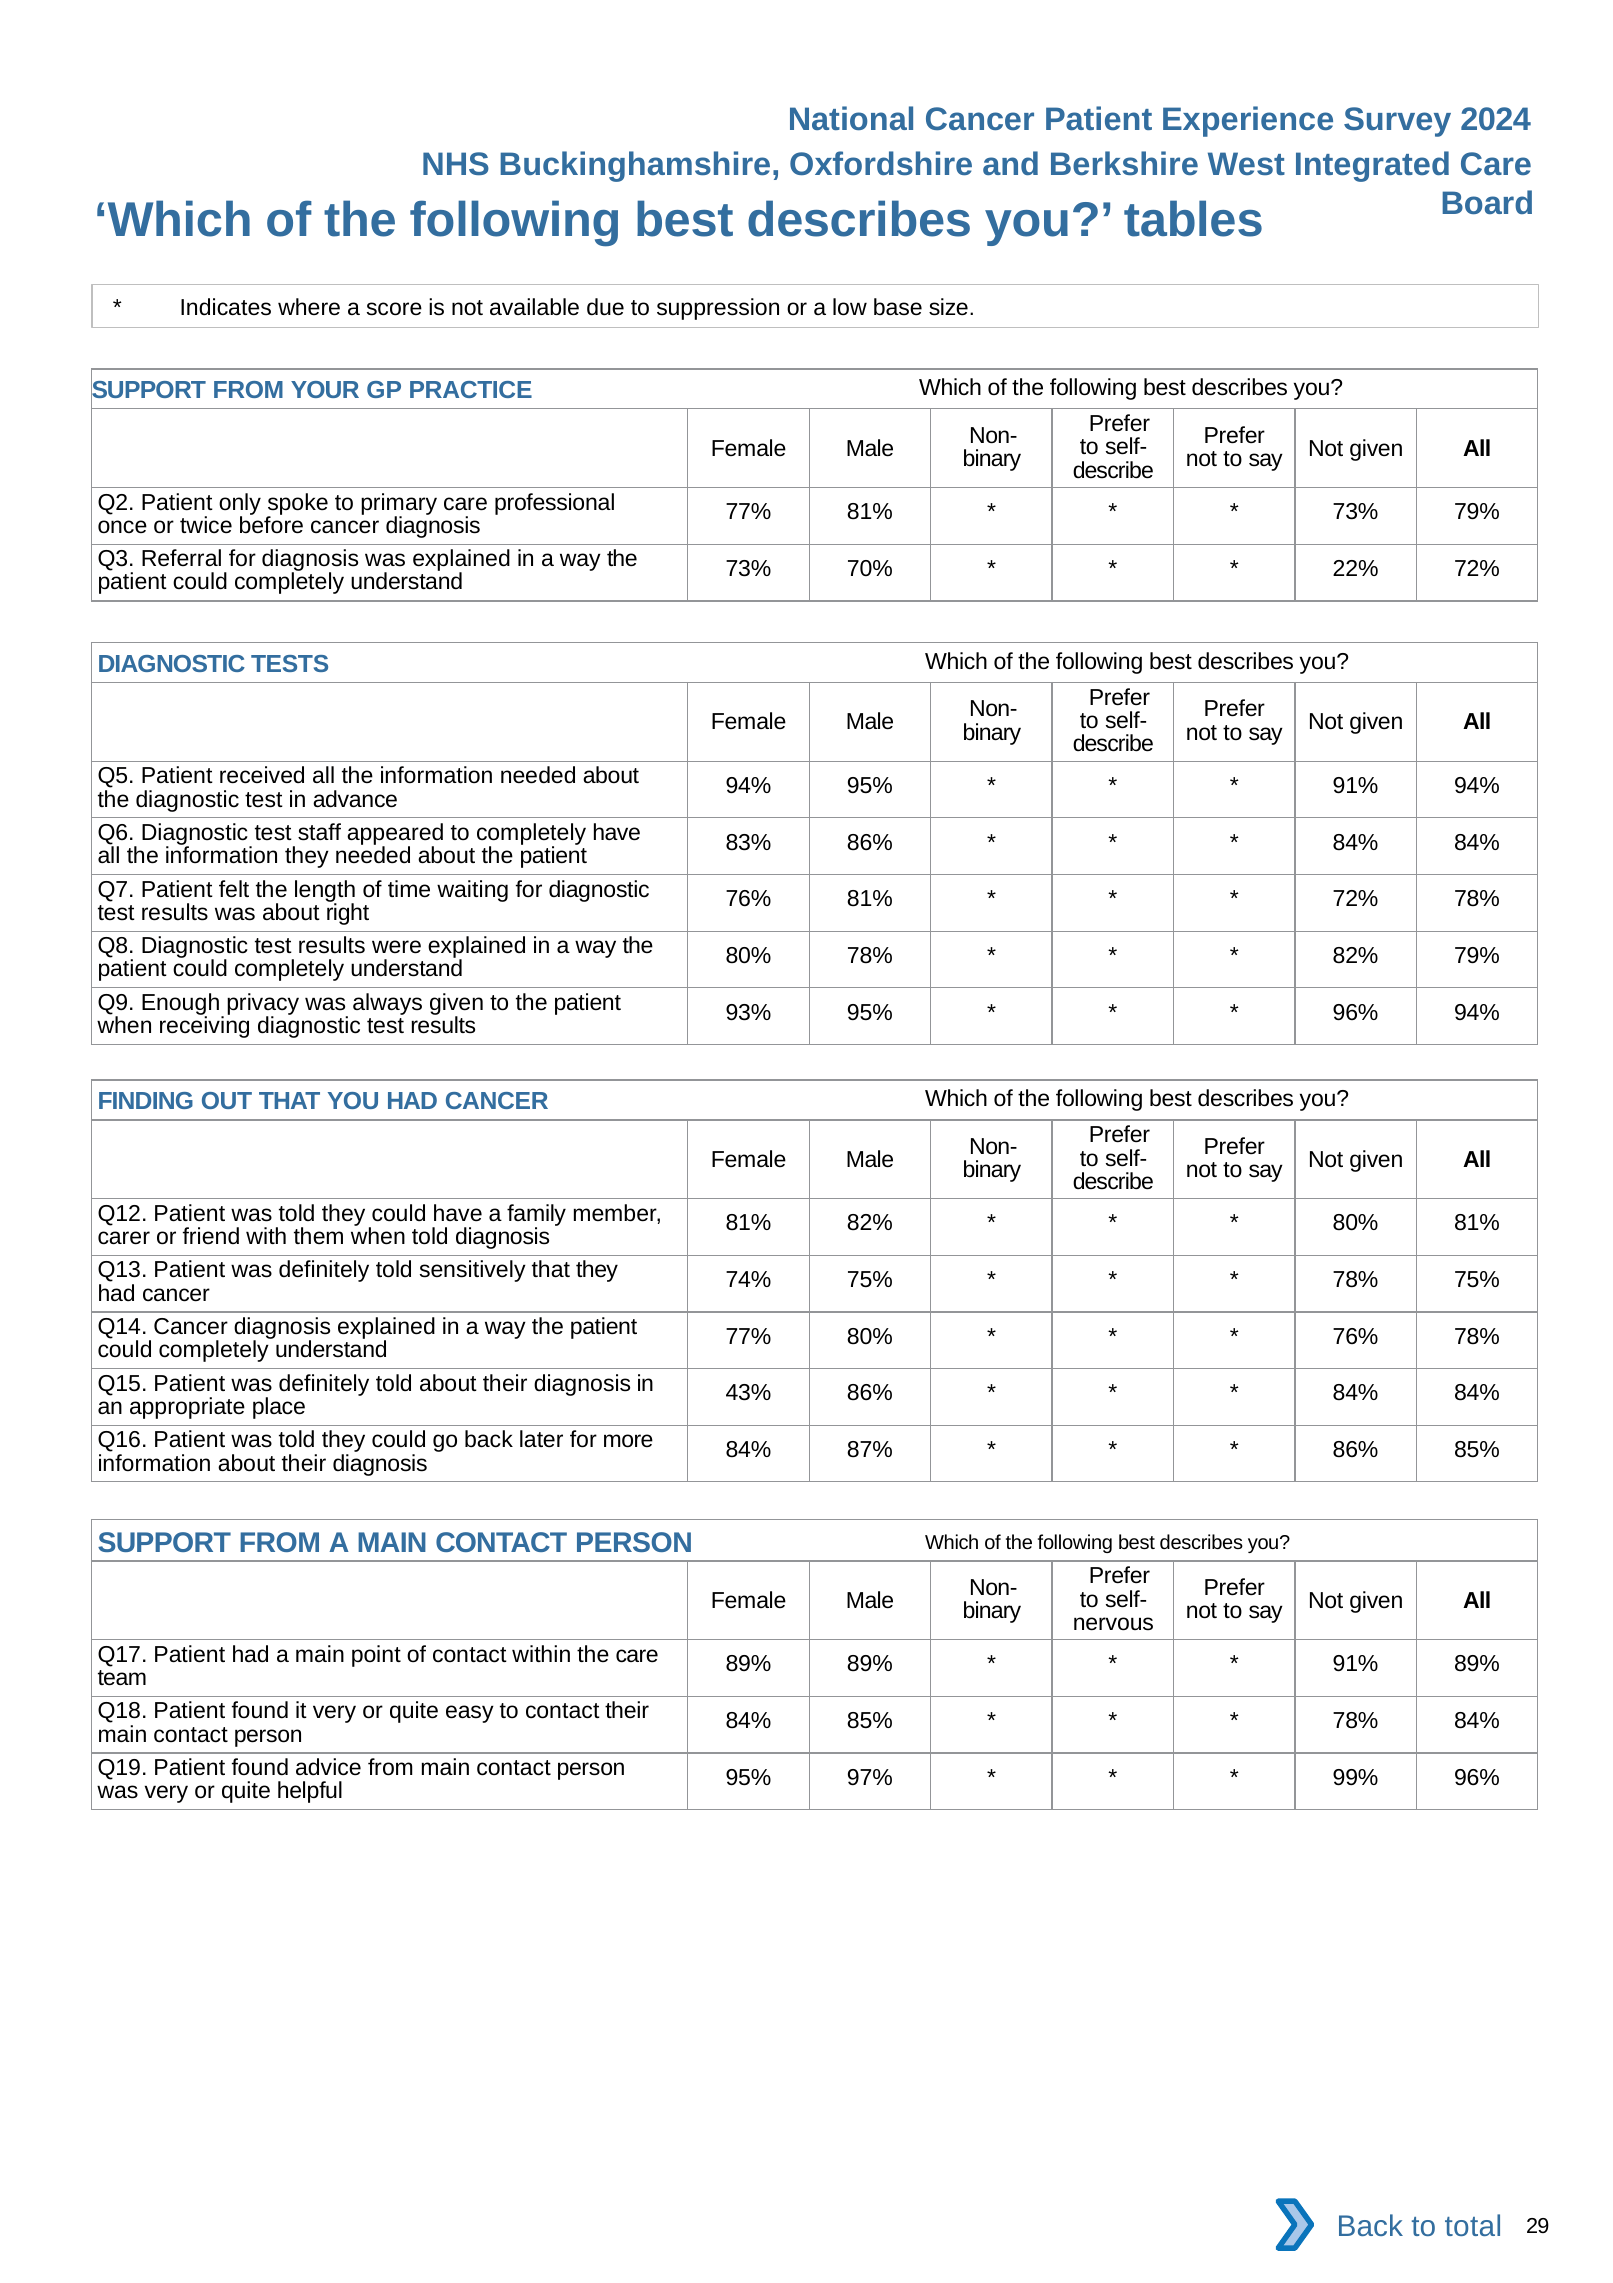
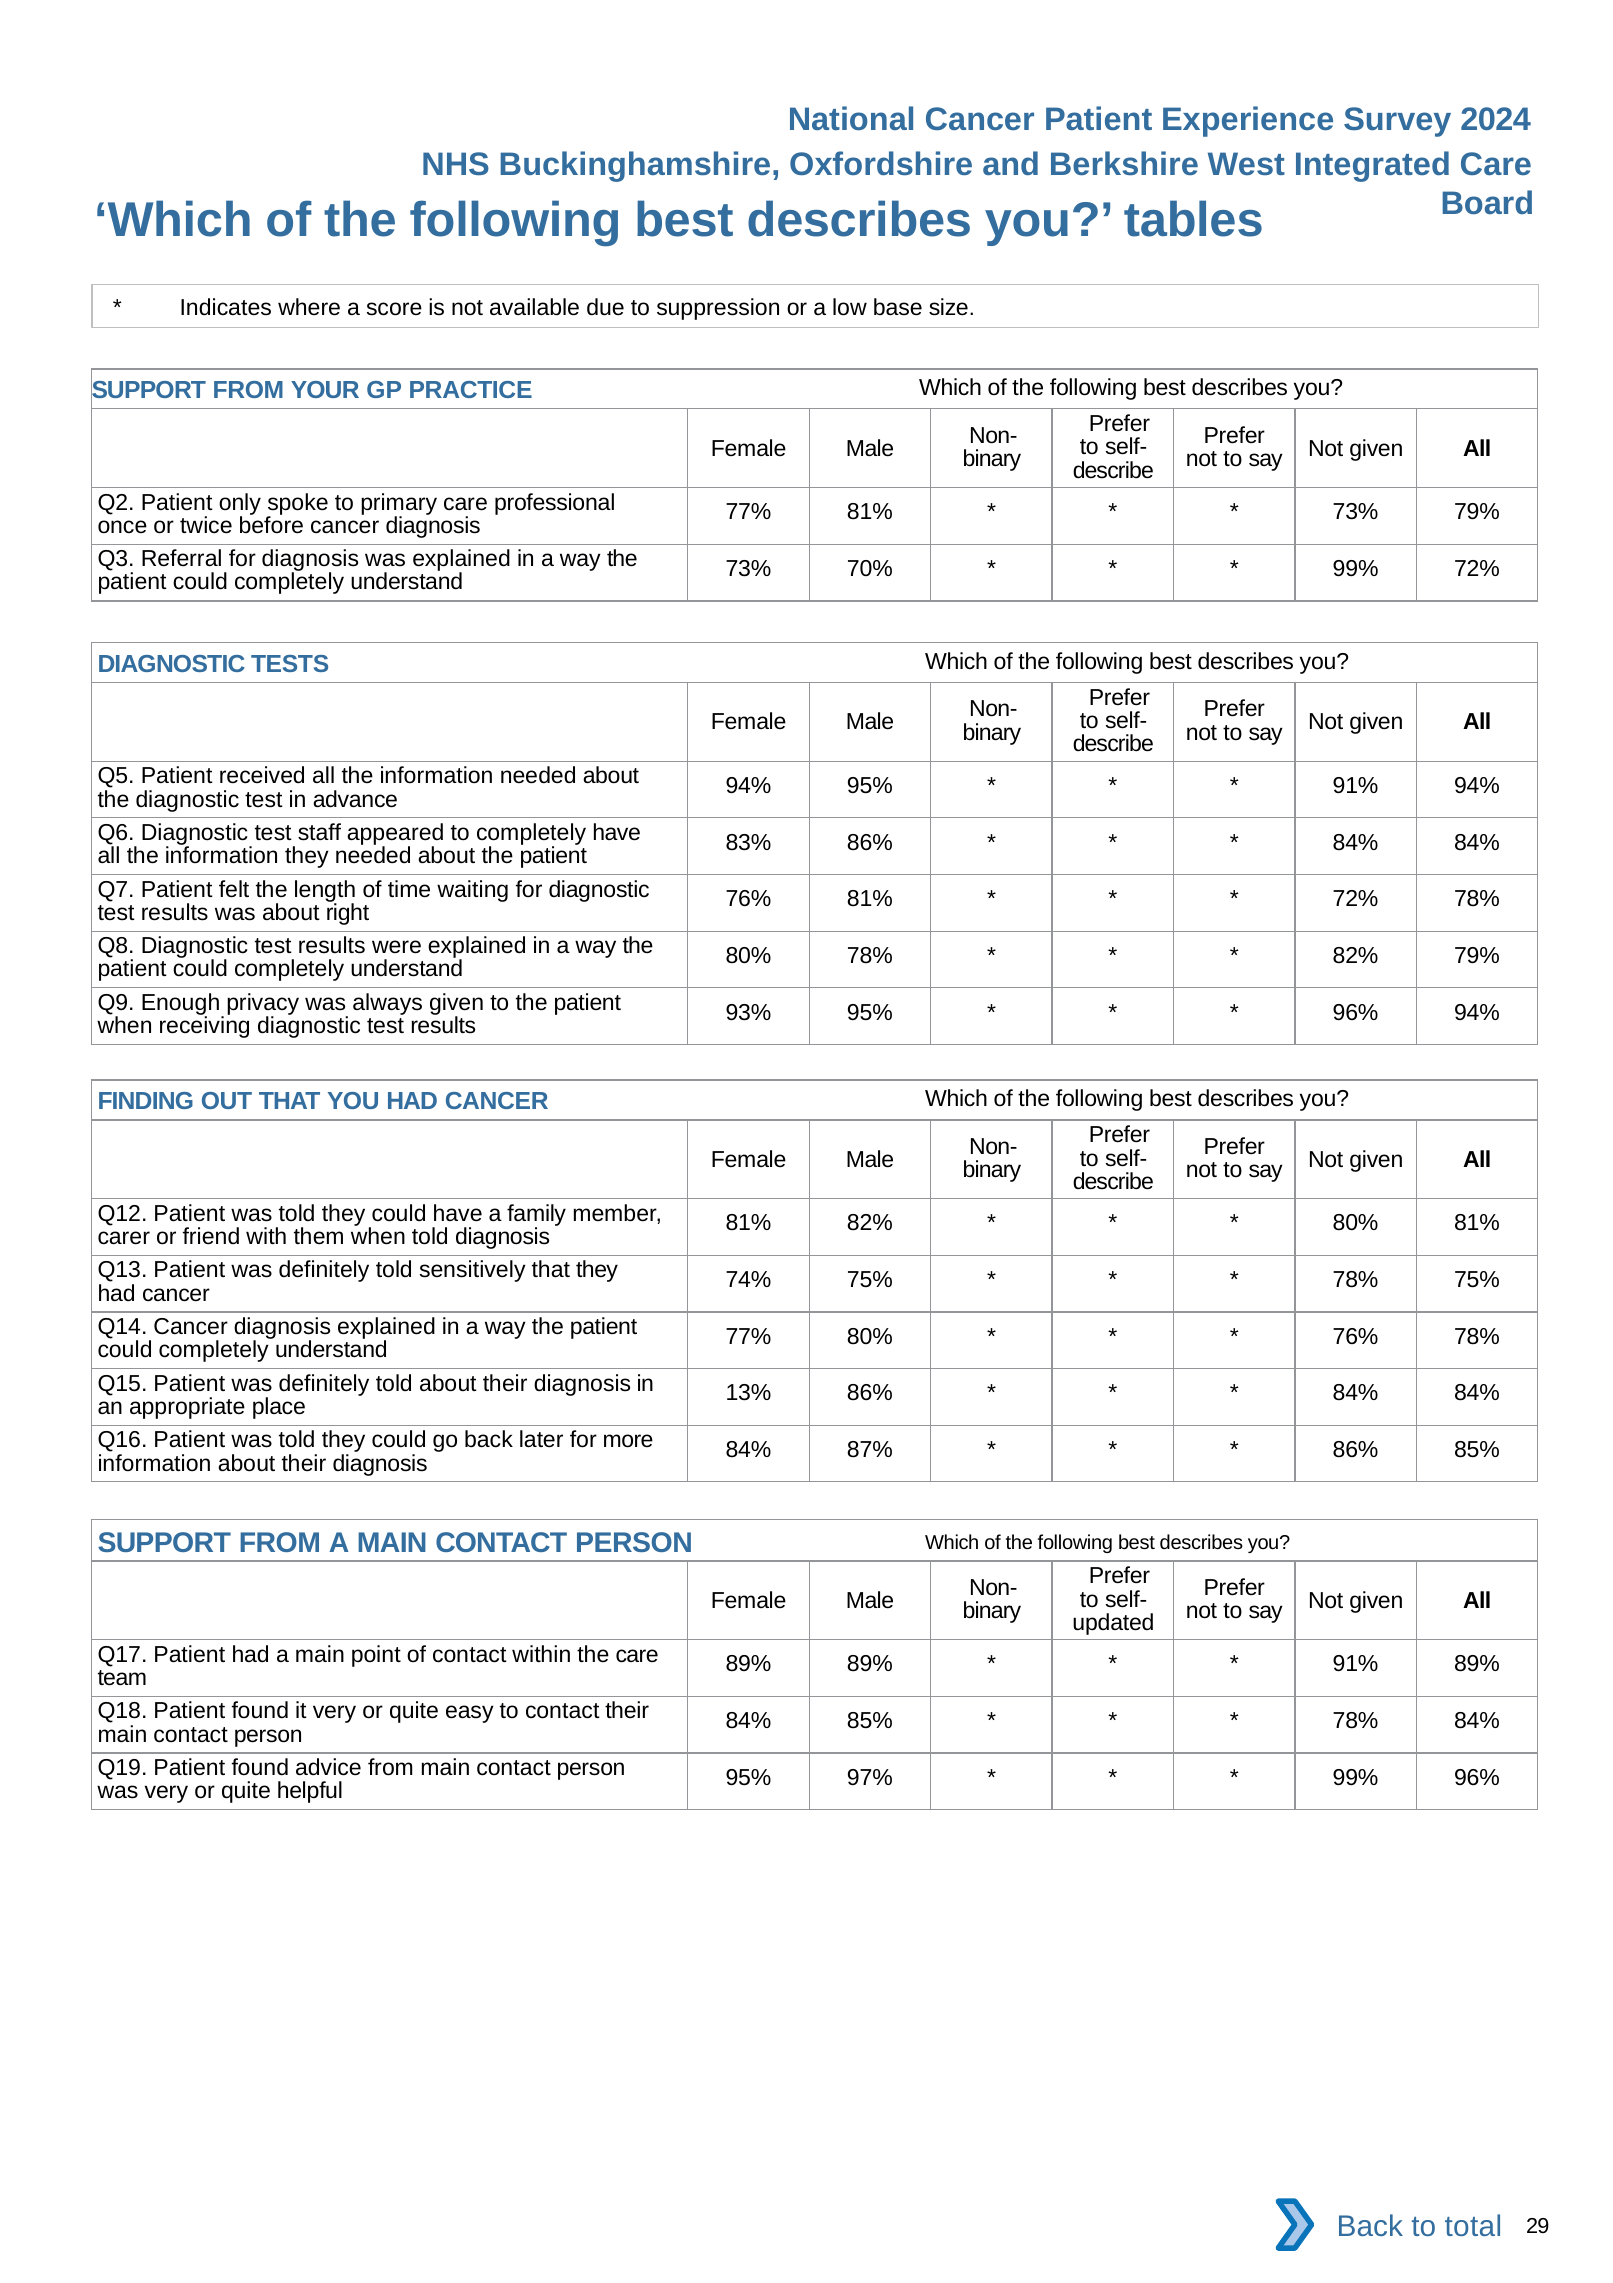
22% at (1356, 569): 22% -> 99%
43%: 43% -> 13%
nervous: nervous -> updated
